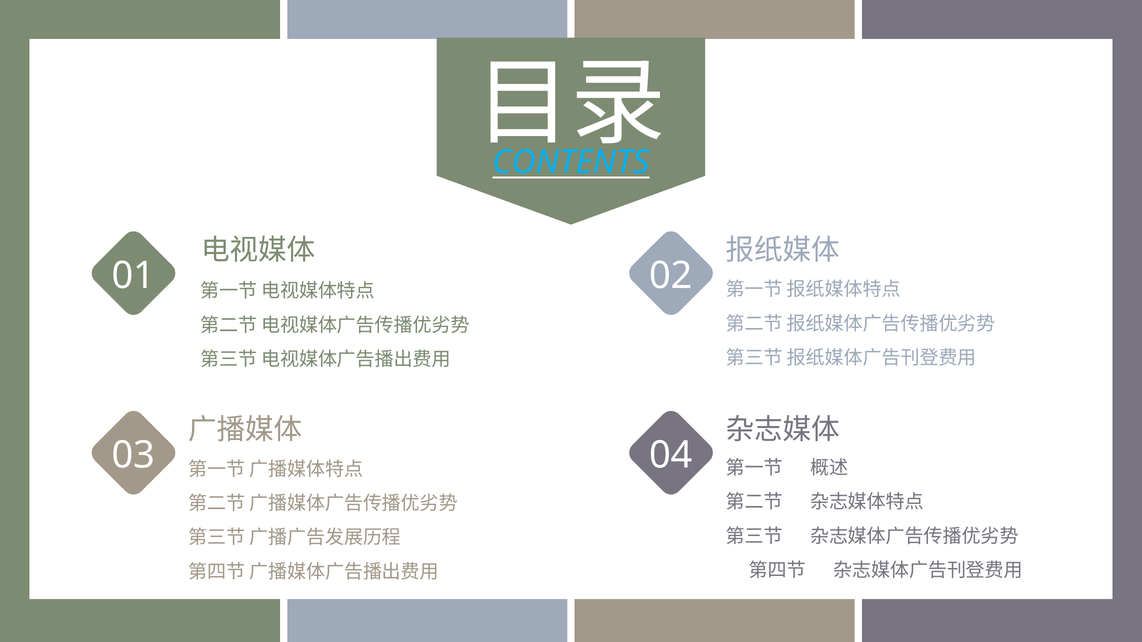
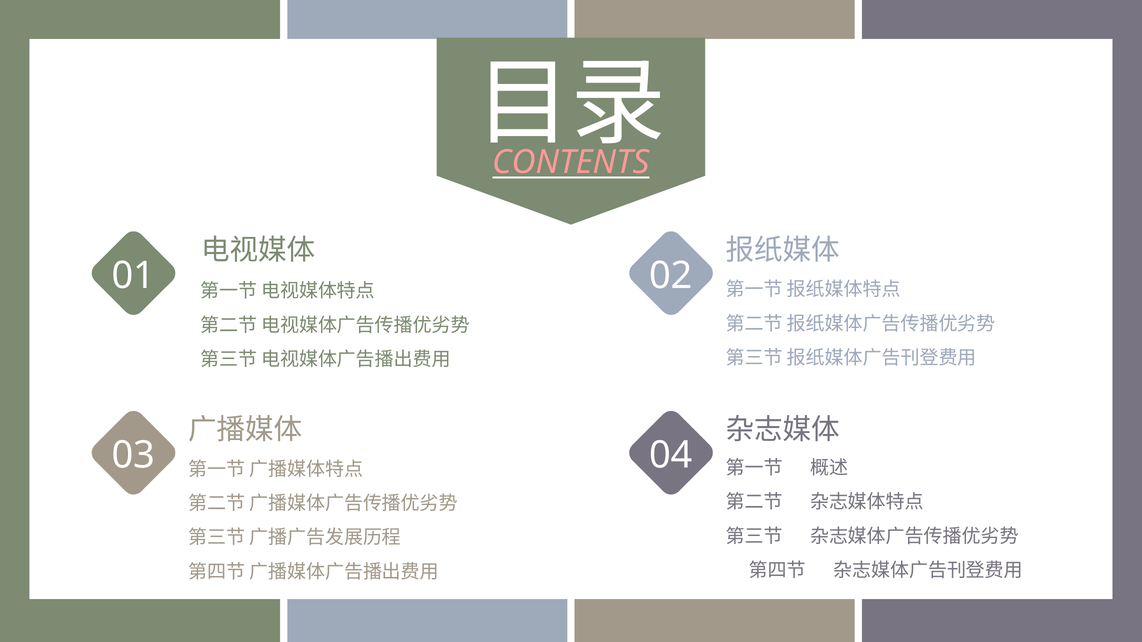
CONTENTS colour: light blue -> pink
